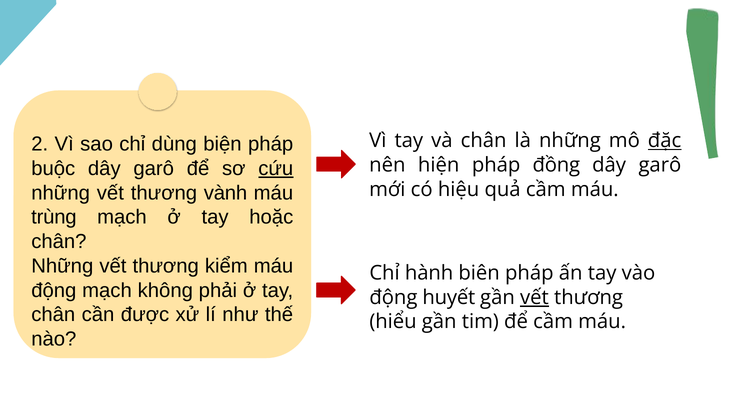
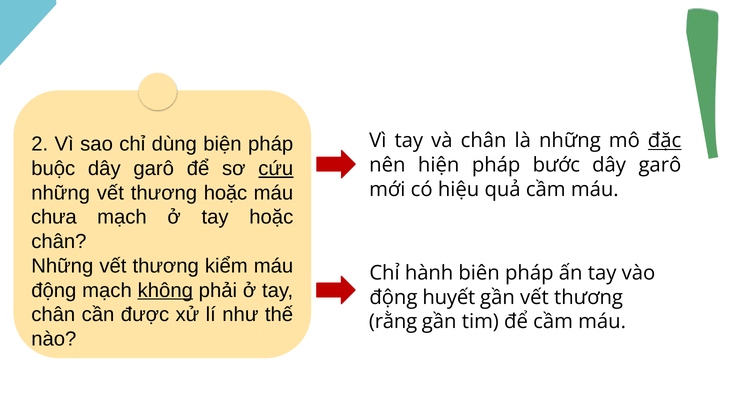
đồng: đồng -> bước
thương vành: vành -> hoặc
trùng: trùng -> chưa
không underline: none -> present
vết at (534, 298) underline: present -> none
hiểu: hiểu -> rằng
